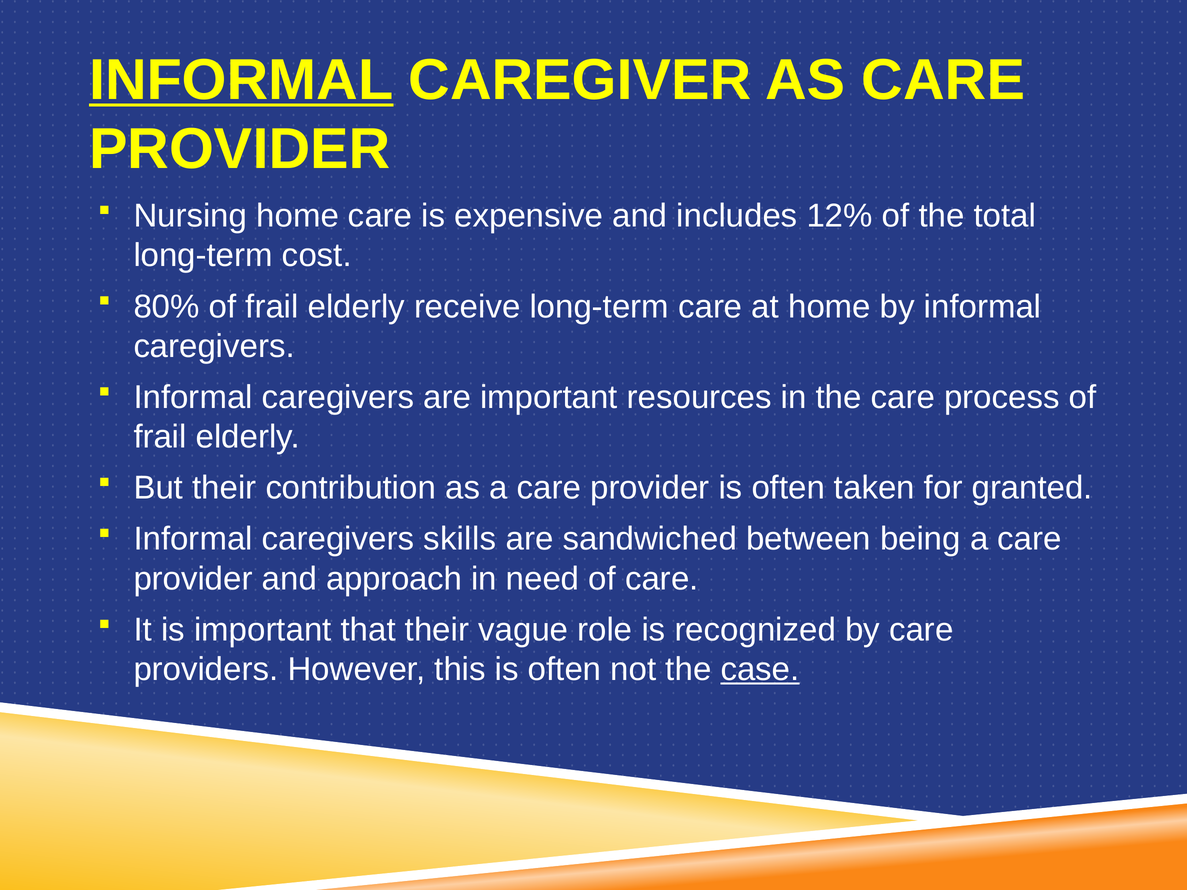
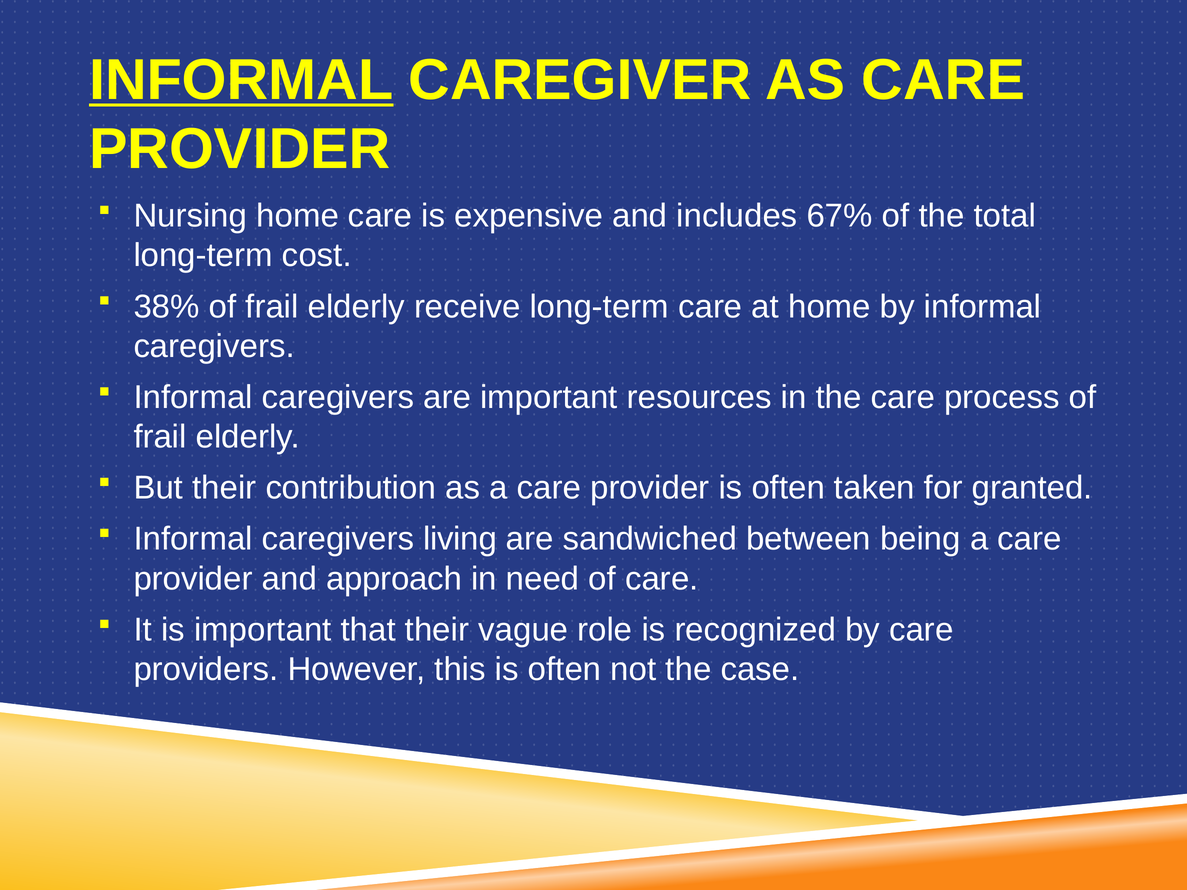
12%: 12% -> 67%
80%: 80% -> 38%
skills: skills -> living
case underline: present -> none
